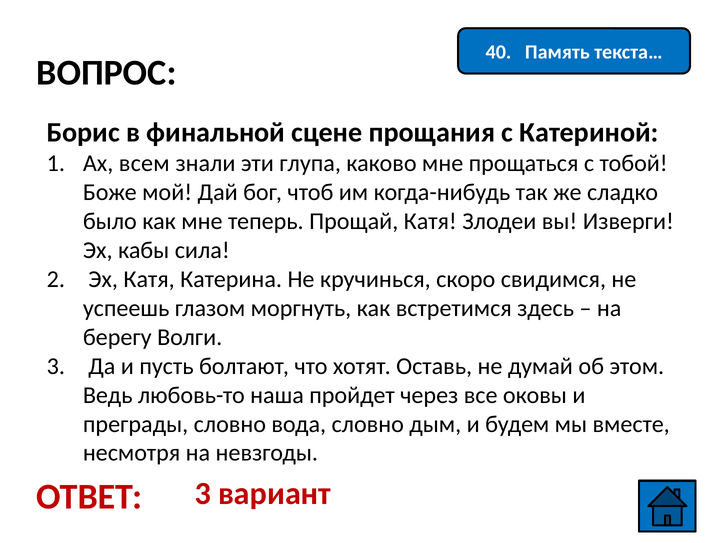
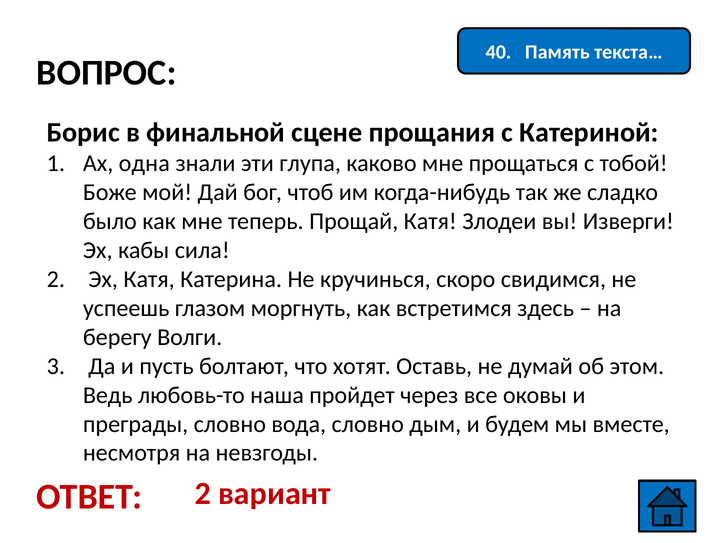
всем: всем -> одна
ОТВЕТ 3: 3 -> 2
